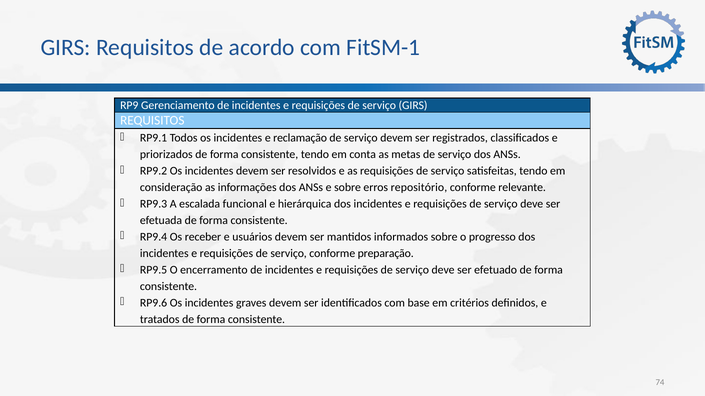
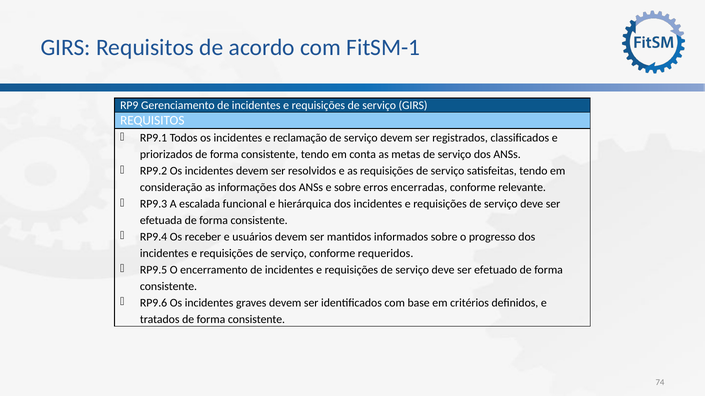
repositório: repositório -> encerradas
preparação: preparação -> requeridos
